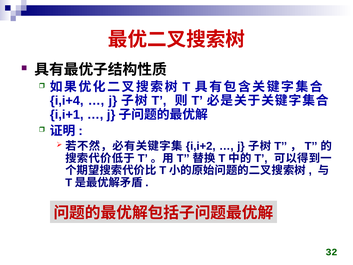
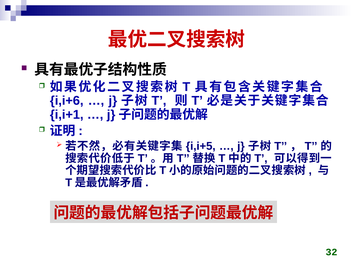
i,i+4: i,i+4 -> i,i+6
i,i+2: i,i+2 -> i,i+5
